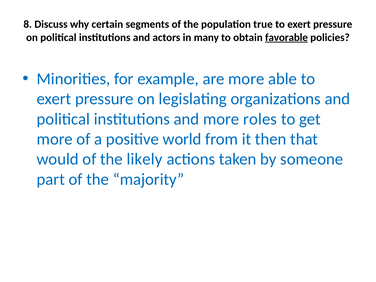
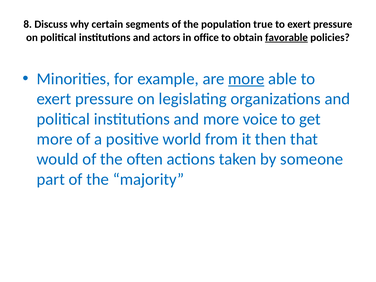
many: many -> office
more at (246, 79) underline: none -> present
roles: roles -> voice
likely: likely -> often
